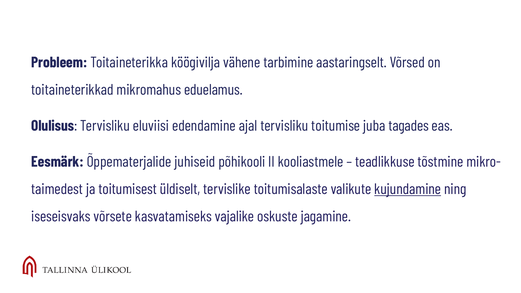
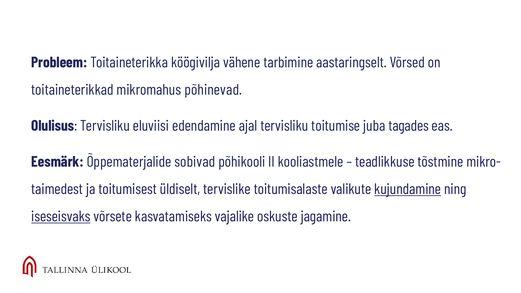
eduelamus: eduelamus -> põhinevad
juhiseid: juhiseid -> sobivad
iseseisvaks underline: none -> present
